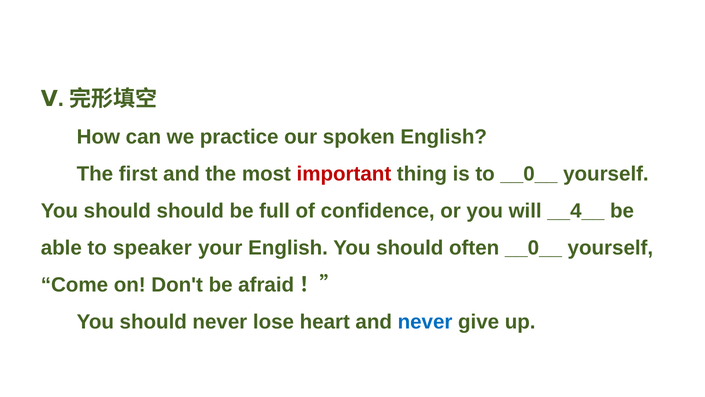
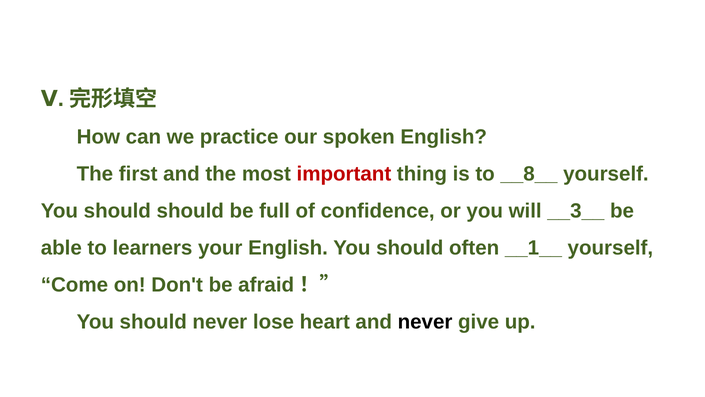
to __0__: __0__ -> __8__
__4__: __4__ -> __3__
speaker: speaker -> learners
often __0__: __0__ -> __1__
never at (425, 322) colour: blue -> black
